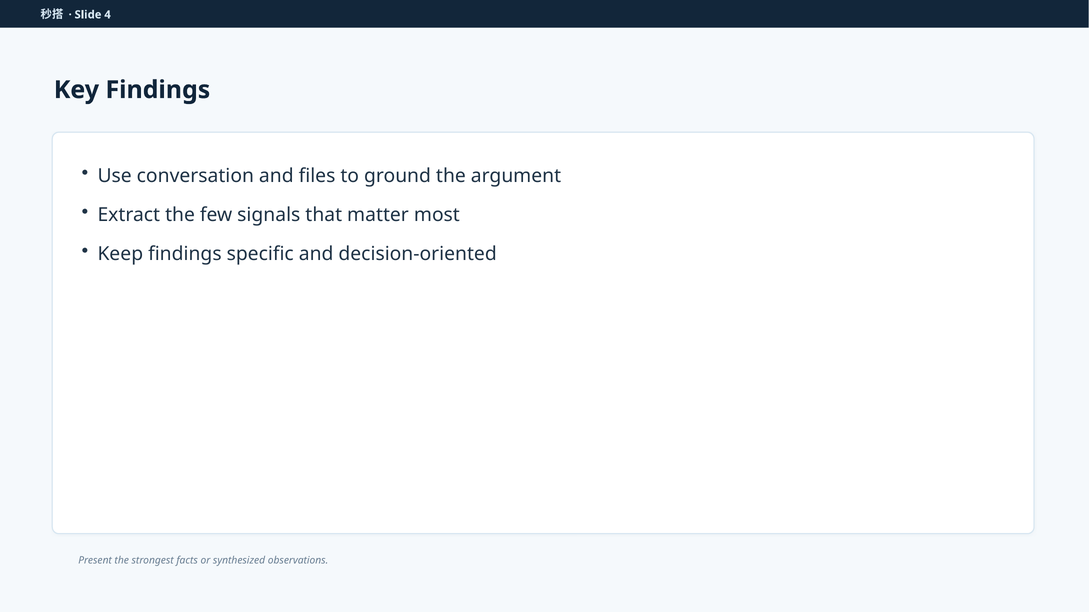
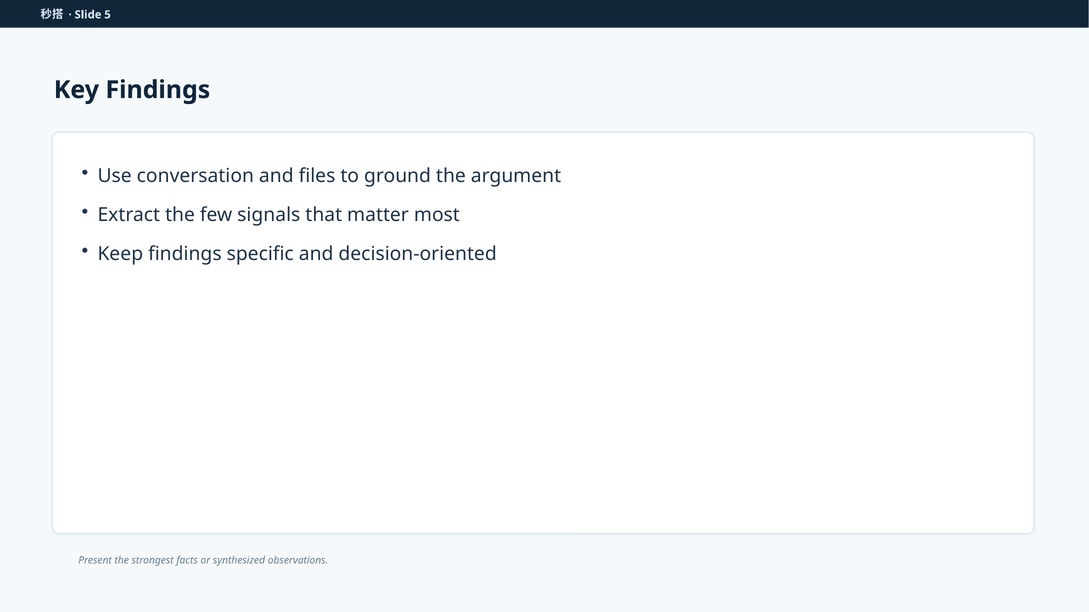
4: 4 -> 5
